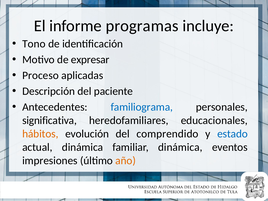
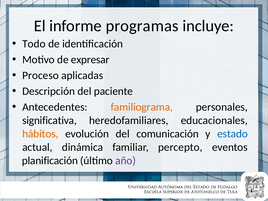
Tono: Tono -> Todo
familiograma colour: blue -> orange
comprendido: comprendido -> comunicación
familiar dinámica: dinámica -> percepto
impresiones: impresiones -> planificación
año colour: orange -> purple
